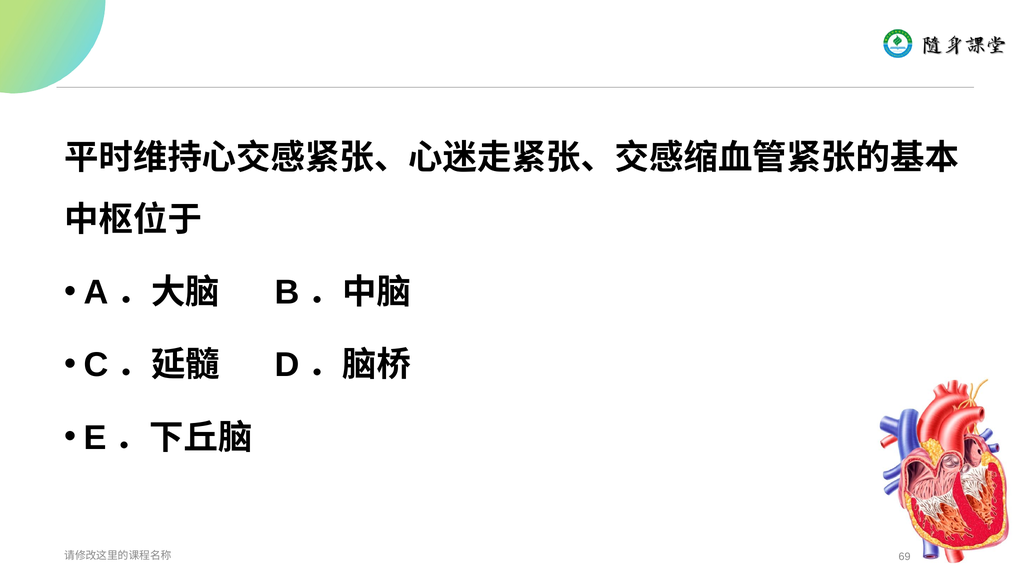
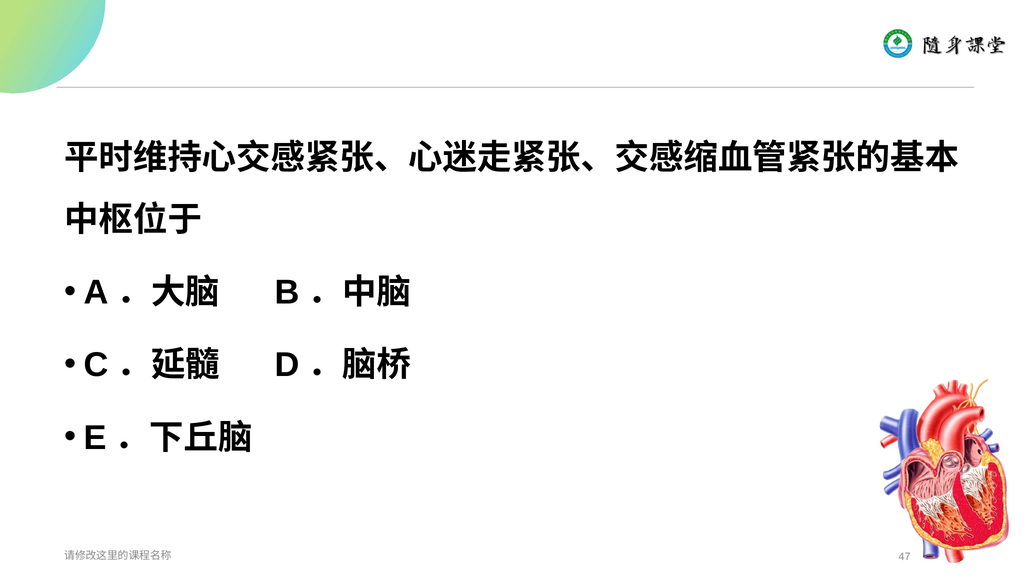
69: 69 -> 47
